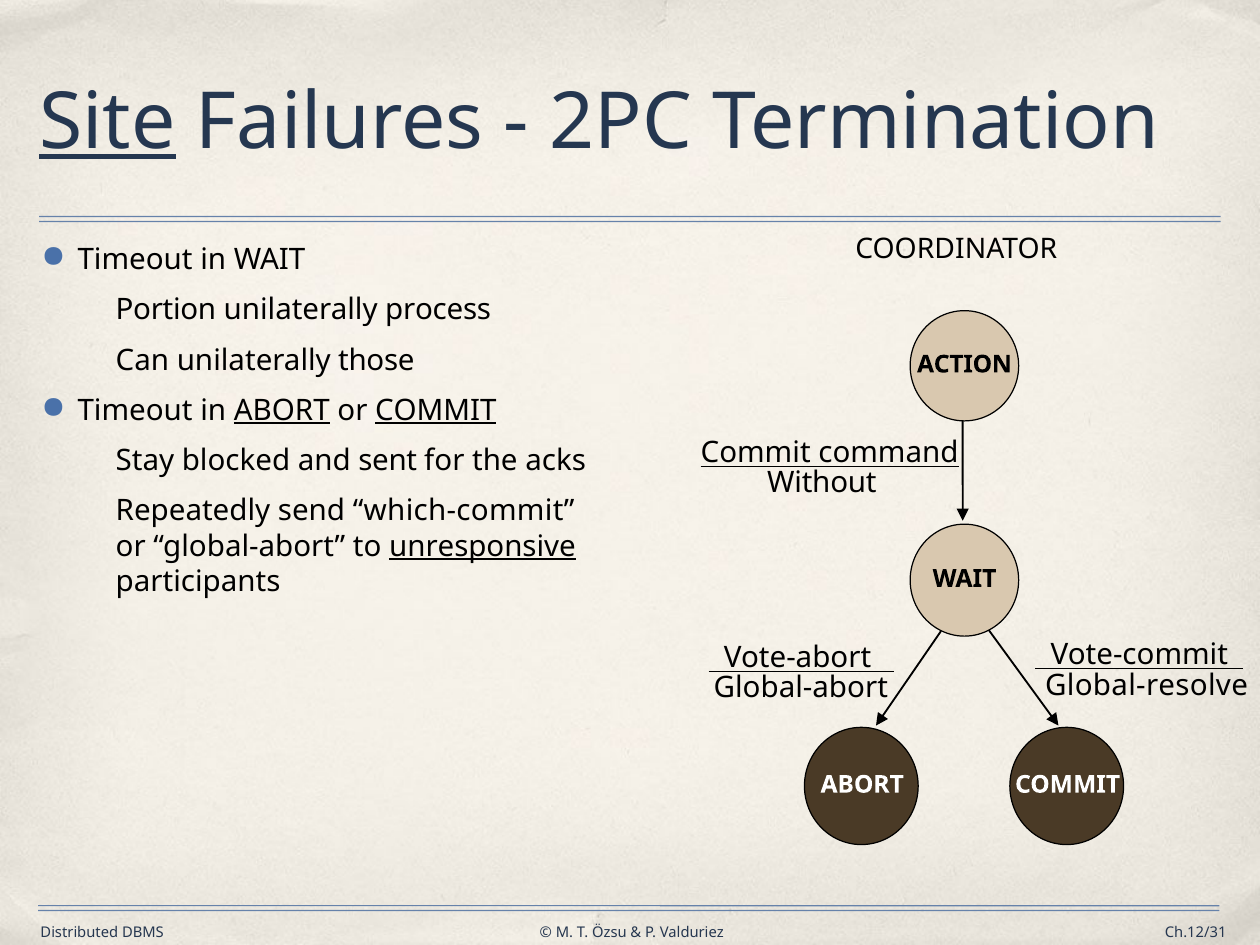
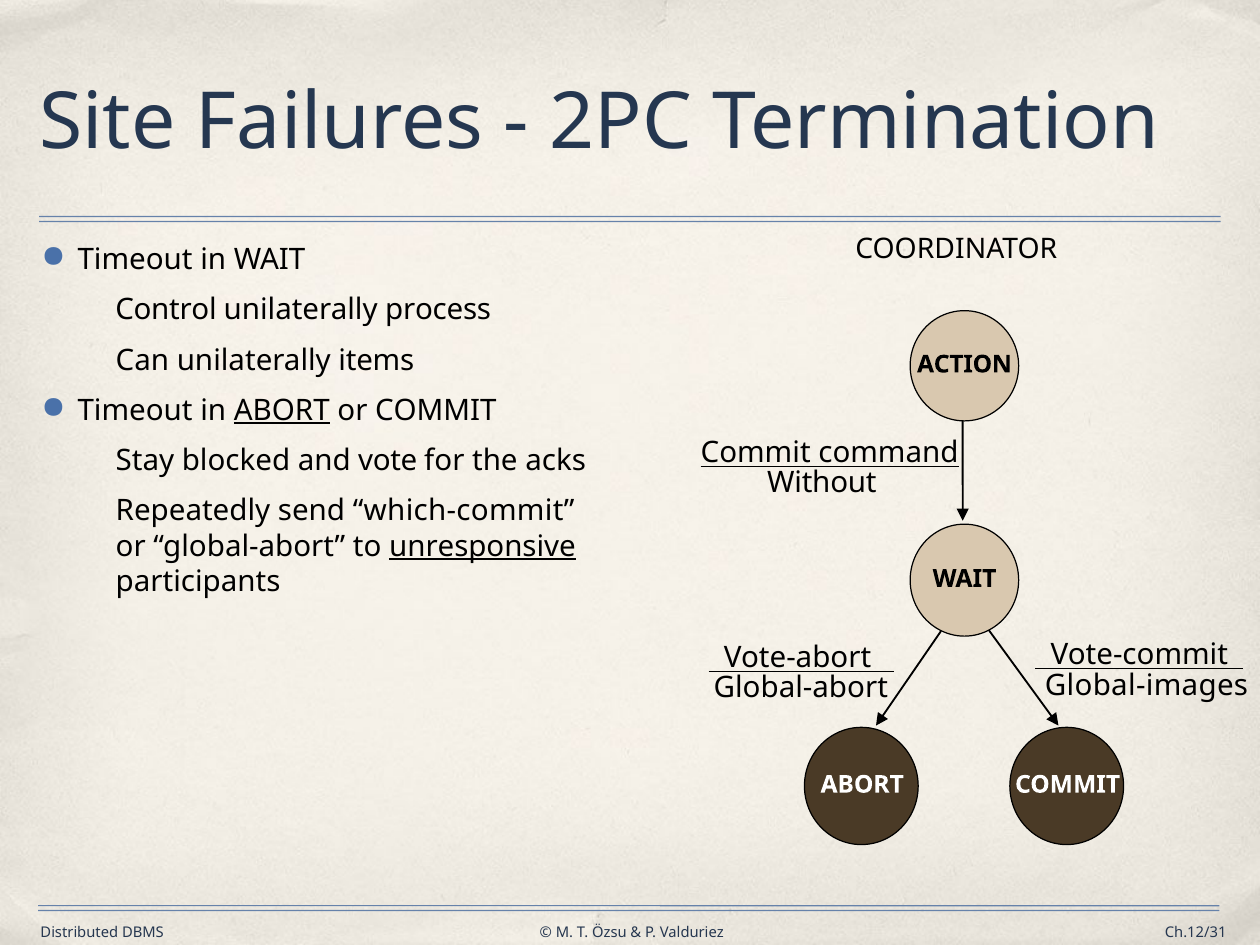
Site underline: present -> none
Portion: Portion -> Control
those: those -> items
COMMIT at (436, 411) underline: present -> none
sent: sent -> vote
Global-resolve: Global-resolve -> Global-images
